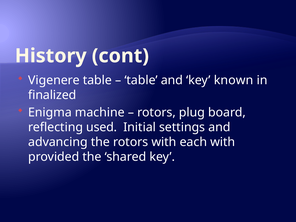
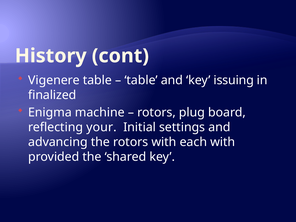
known: known -> issuing
used: used -> your
